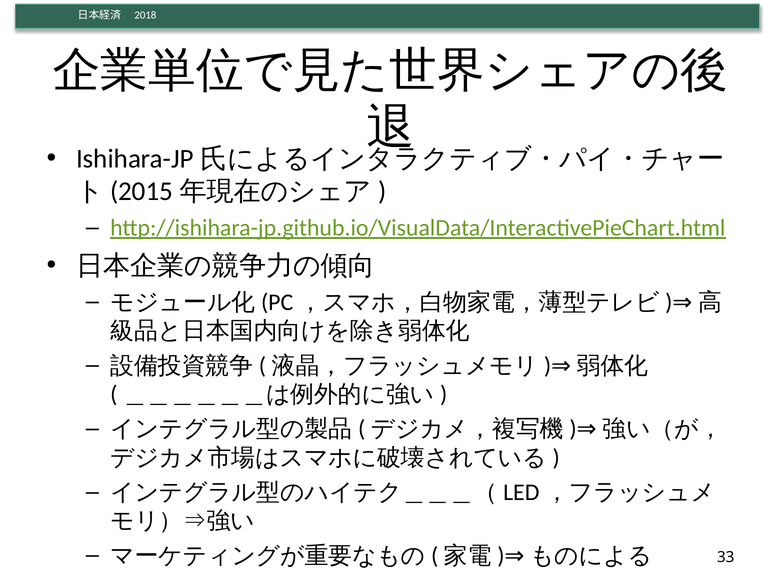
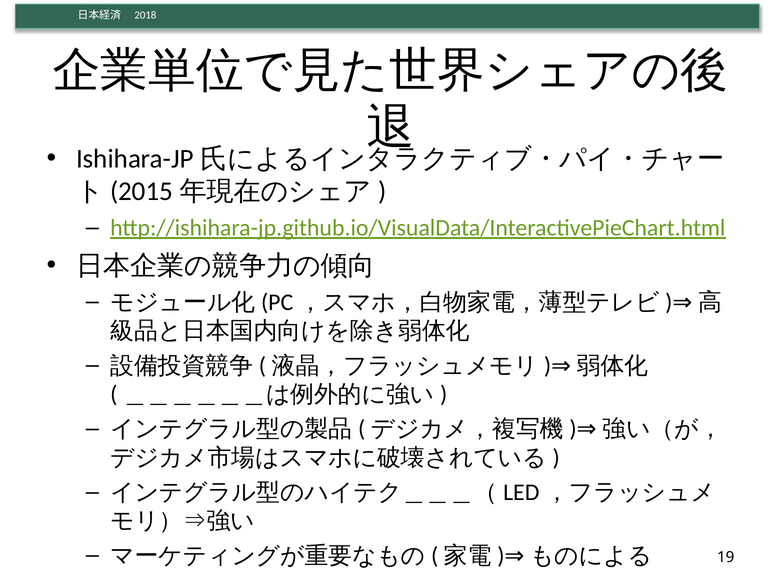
33: 33 -> 19
